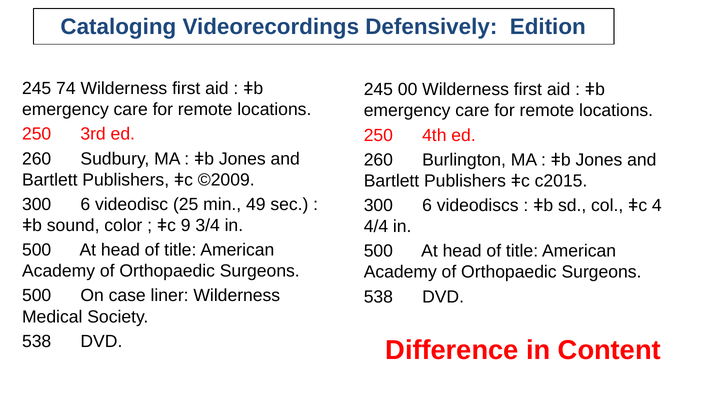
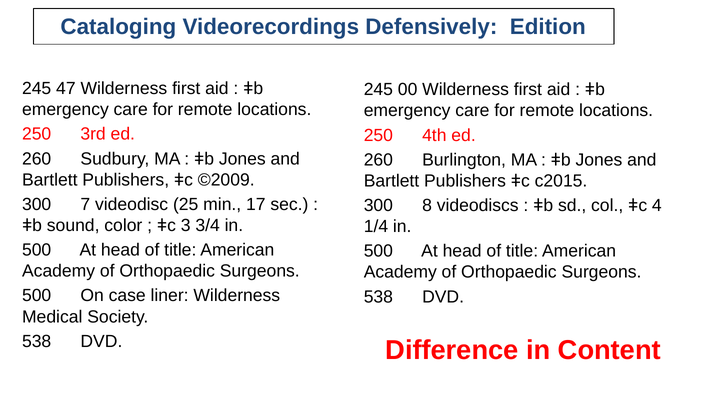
74: 74 -> 47
6 at (85, 204): 6 -> 7
49: 49 -> 17
6 at (427, 205): 6 -> 8
9: 9 -> 3
4/4: 4/4 -> 1/4
